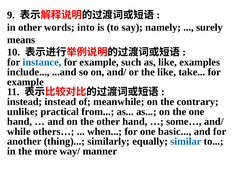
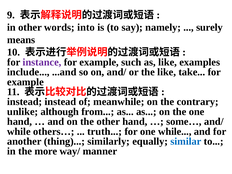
instance colour: blue -> purple
practical: practical -> although
when: when -> truth
one basic: basic -> while
